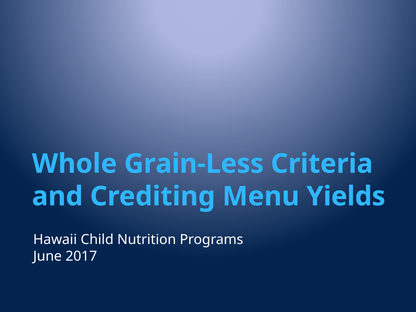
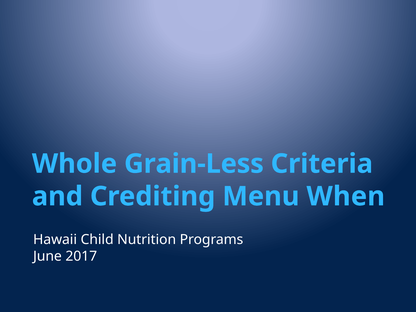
Yields: Yields -> When
